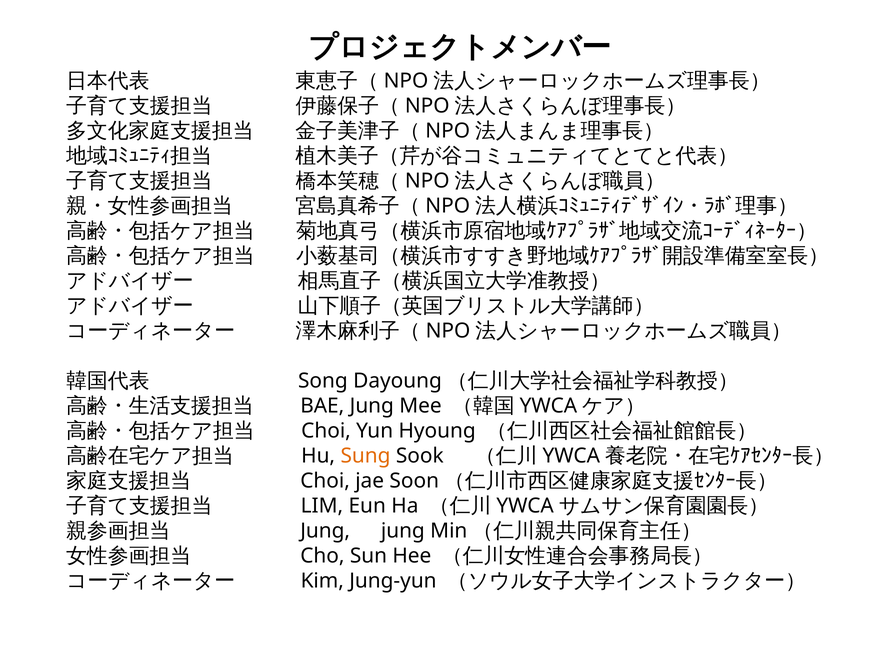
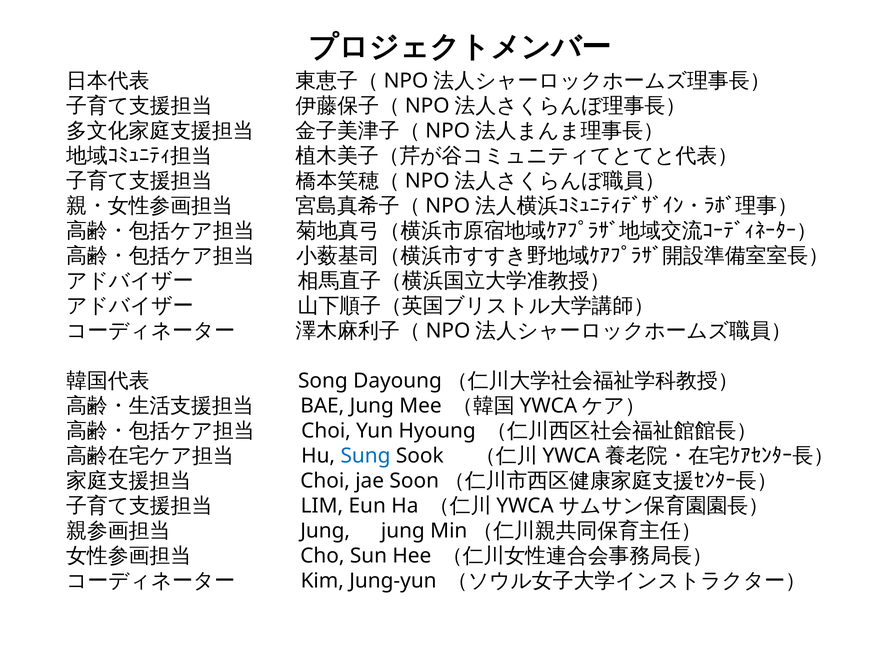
Sung colour: orange -> blue
